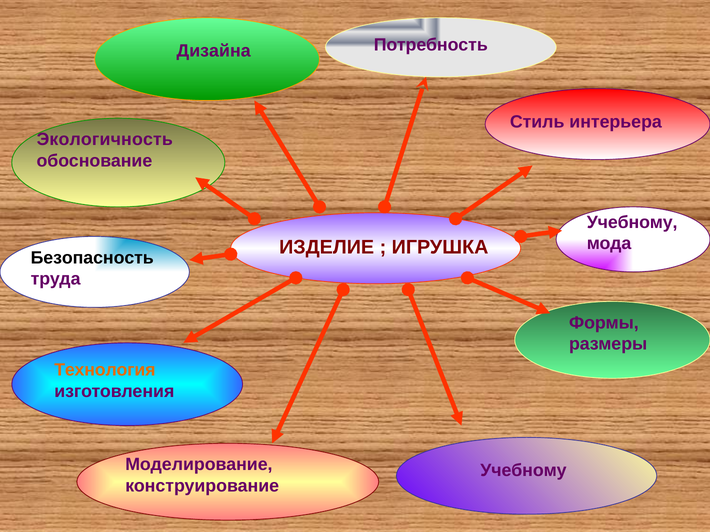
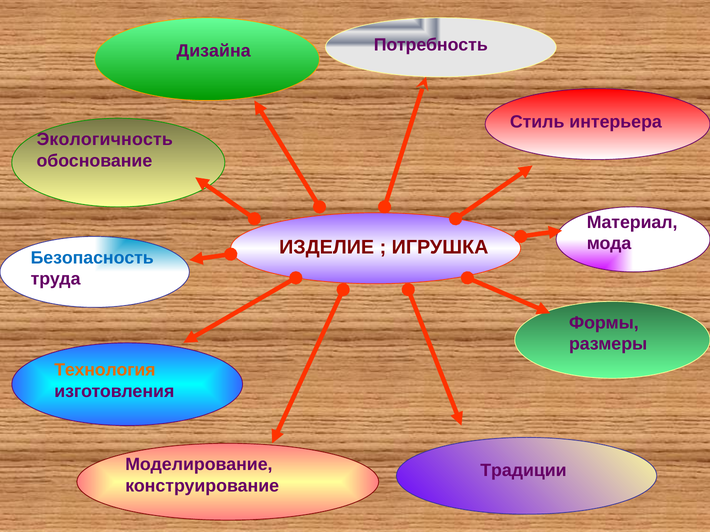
Учебному at (632, 222): Учебному -> Материал
Безопасность colour: black -> blue
Учебному at (523, 471): Учебному -> Традиции
